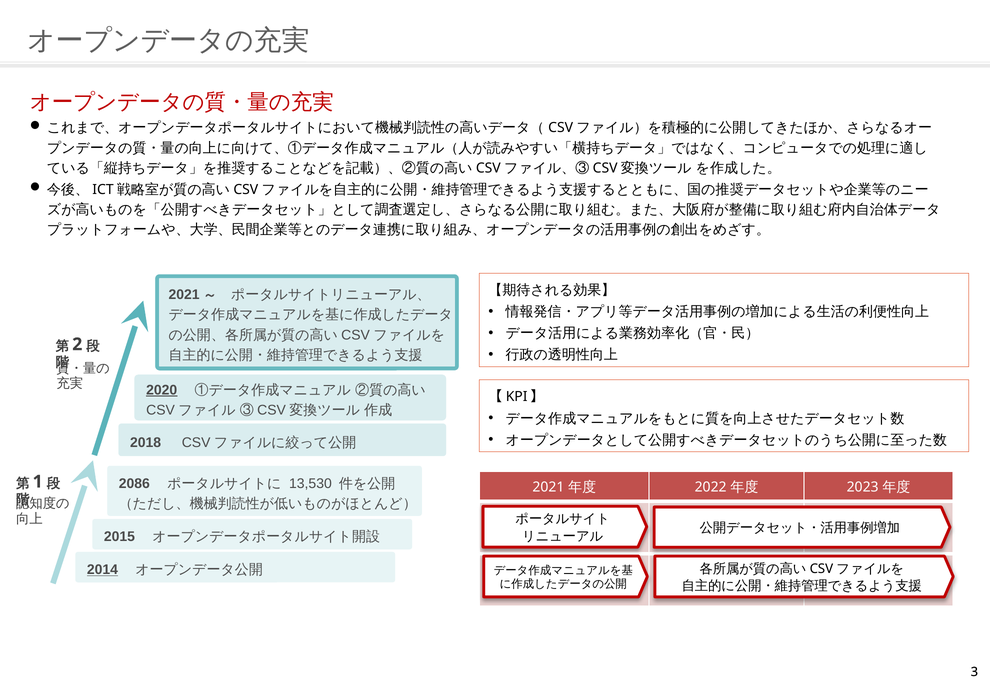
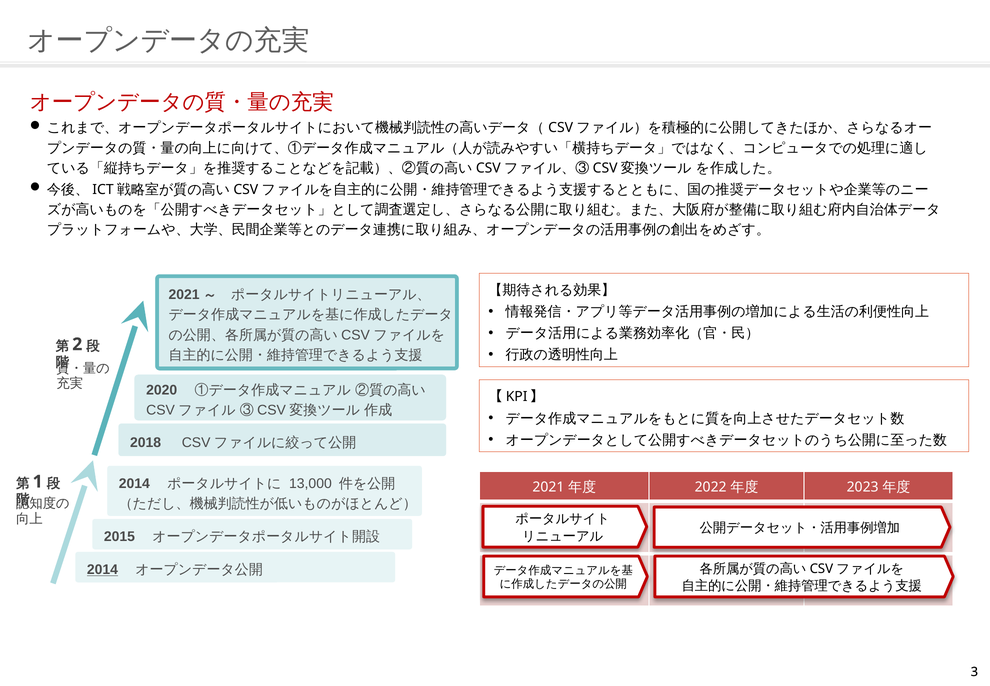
2020 underline: present -> none
2086 at (134, 483): 2086 -> 2014
13,530: 13,530 -> 13,000
